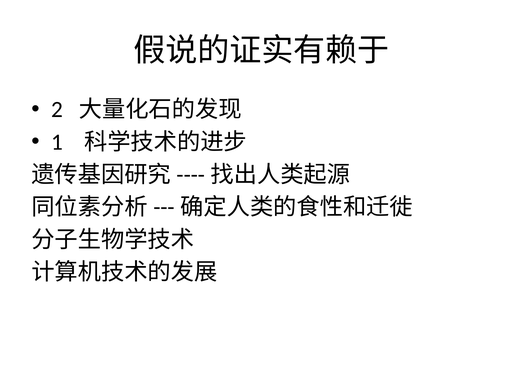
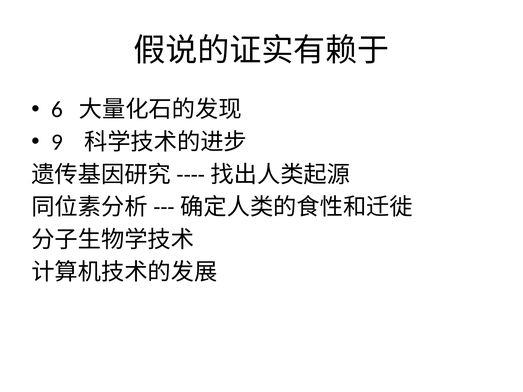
2: 2 -> 6
1: 1 -> 9
